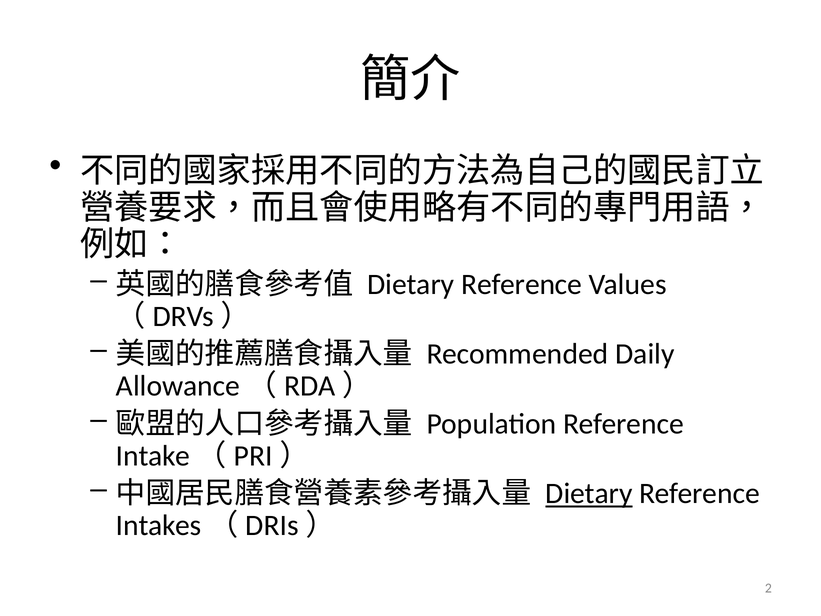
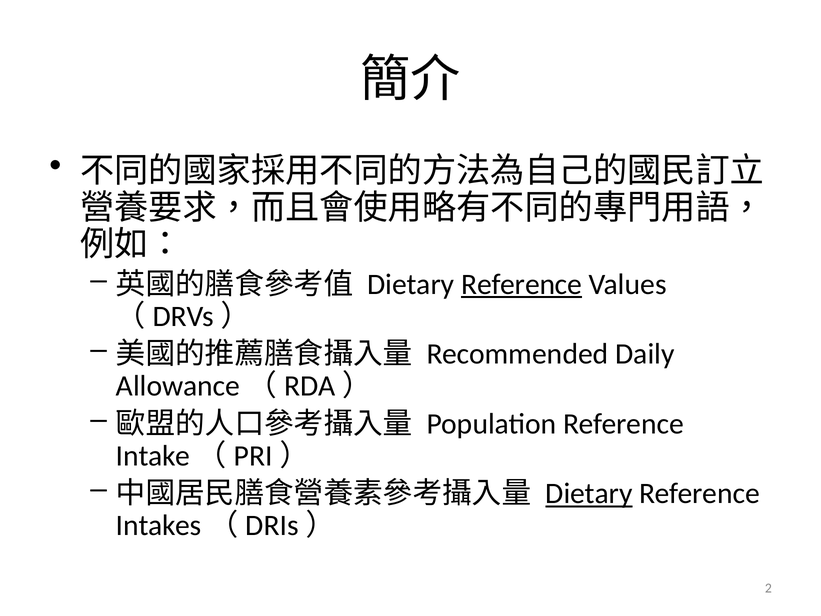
Reference at (522, 284) underline: none -> present
